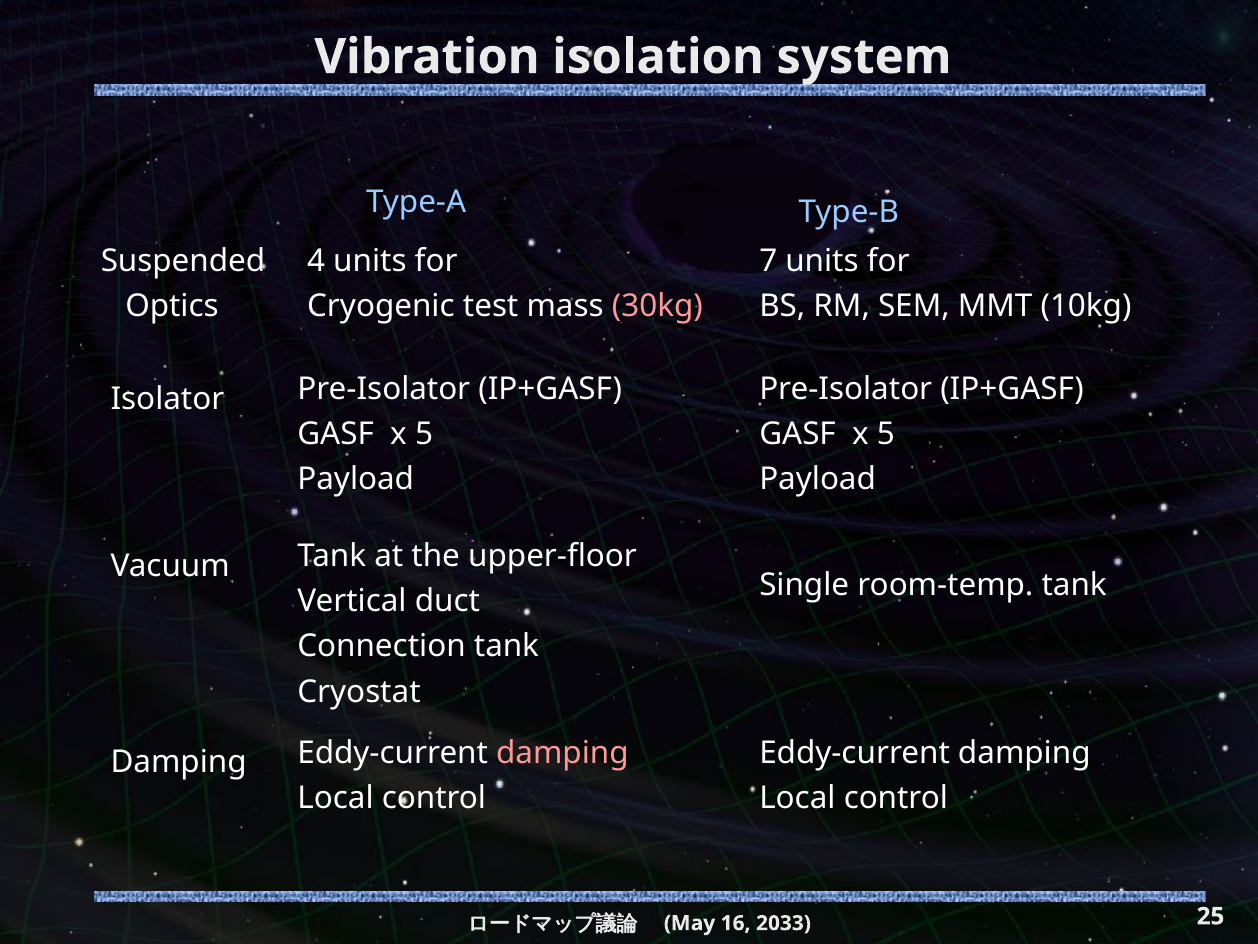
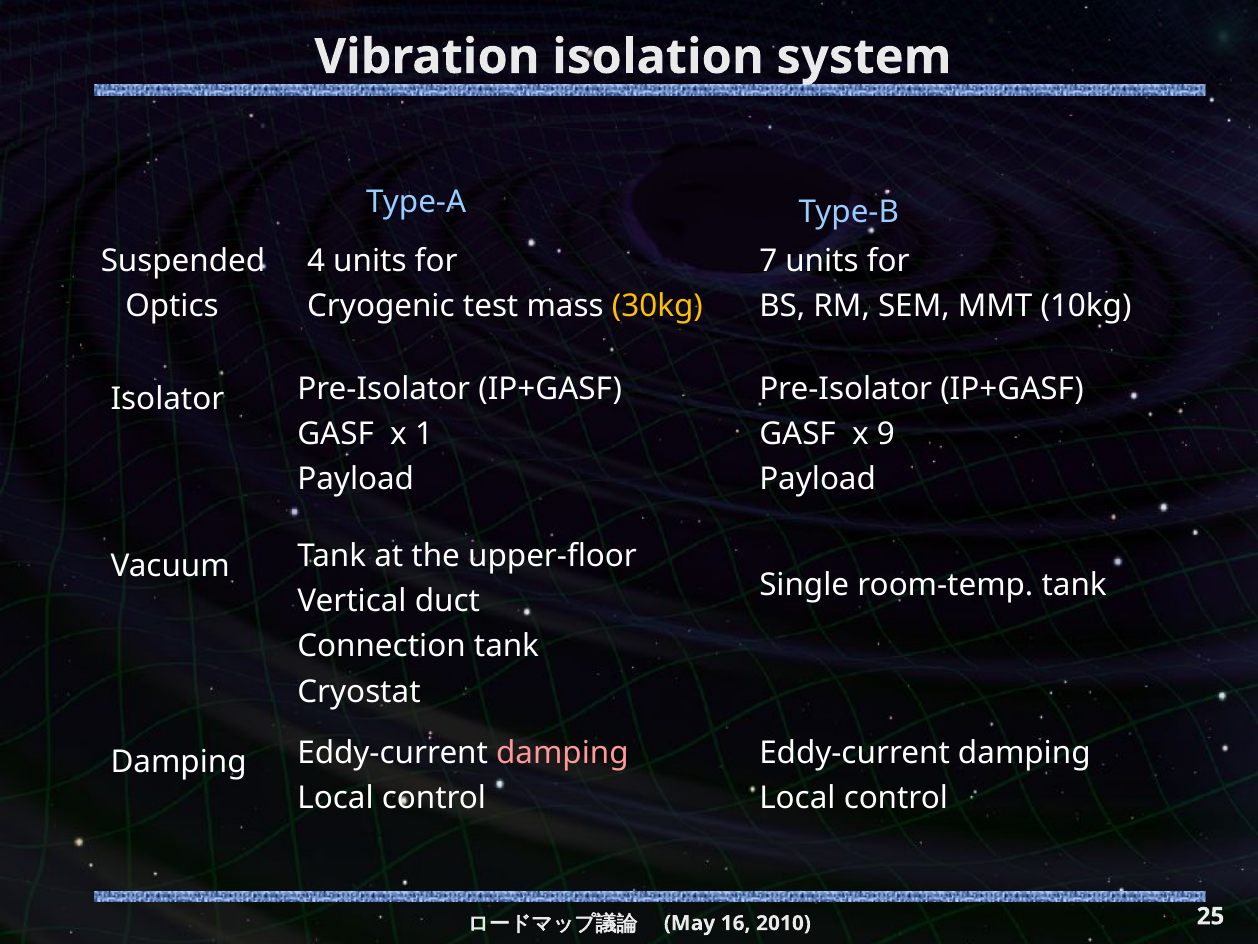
30kg colour: pink -> yellow
5 at (424, 434): 5 -> 1
5 at (886, 434): 5 -> 9
2033: 2033 -> 2010
